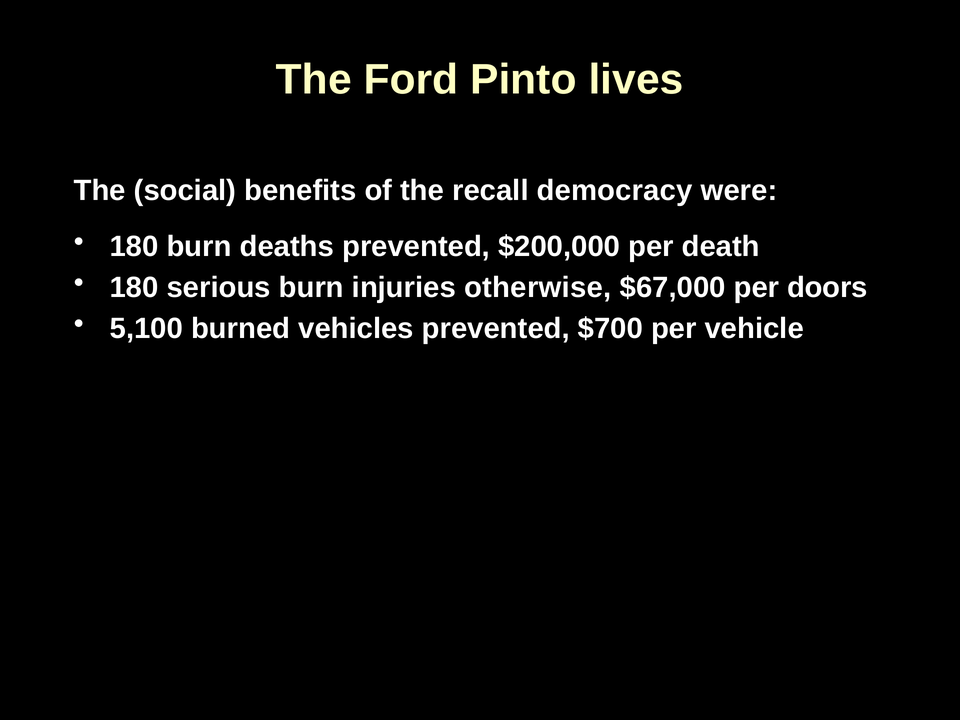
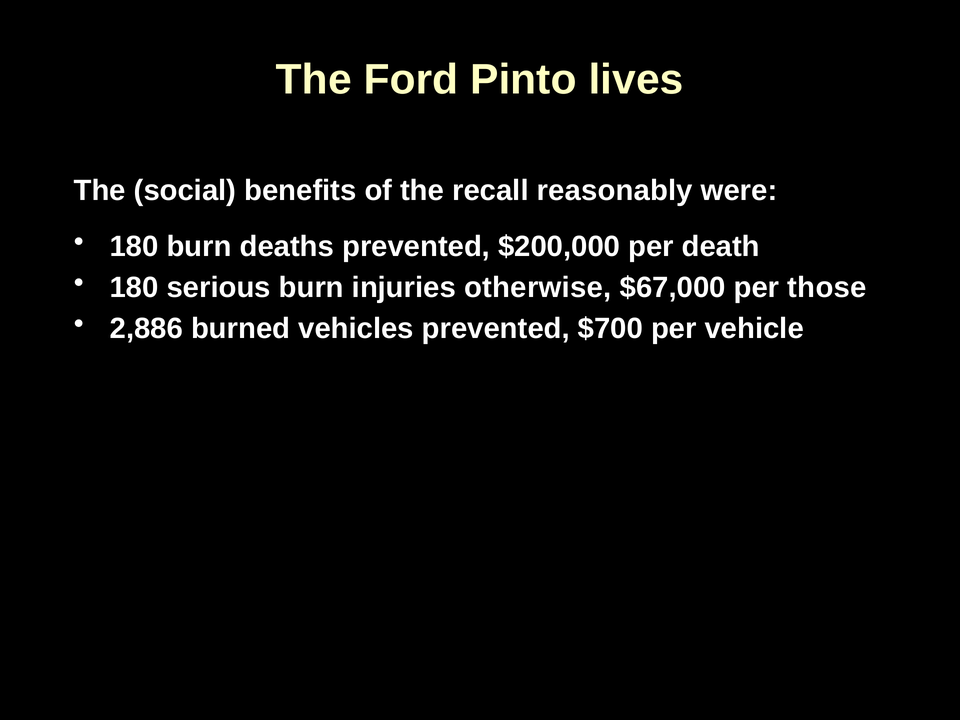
democracy: democracy -> reasonably
doors: doors -> those
5,100: 5,100 -> 2,886
